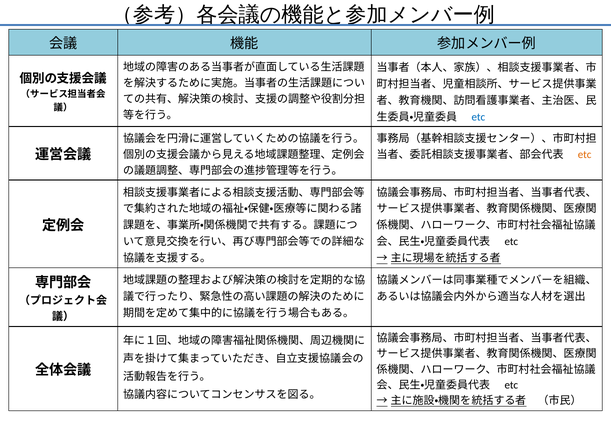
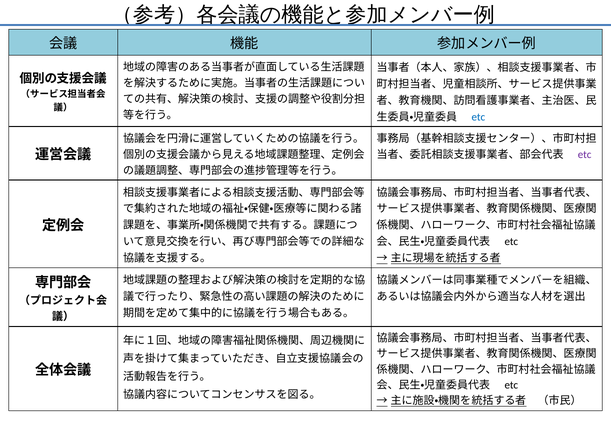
etc at (585, 154) colour: orange -> purple
